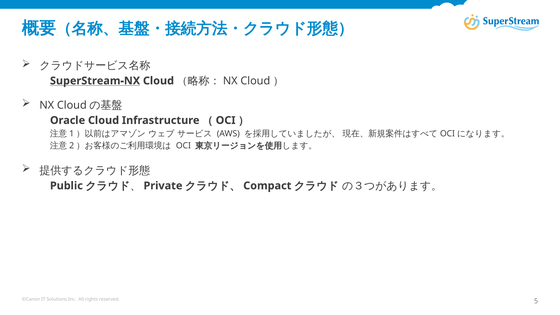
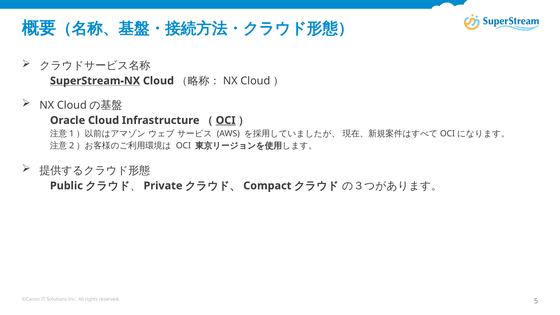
OCI at (226, 120) underline: none -> present
